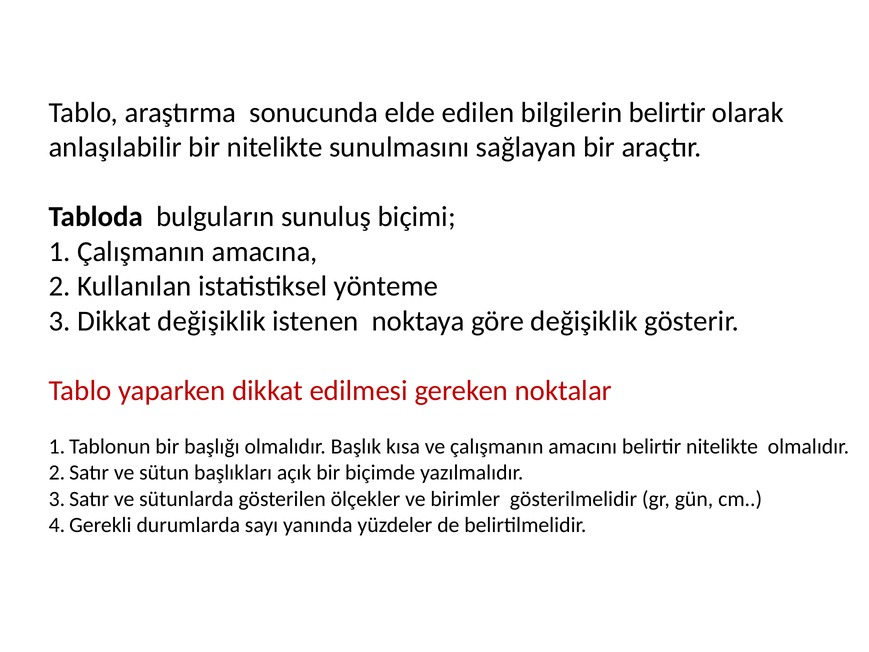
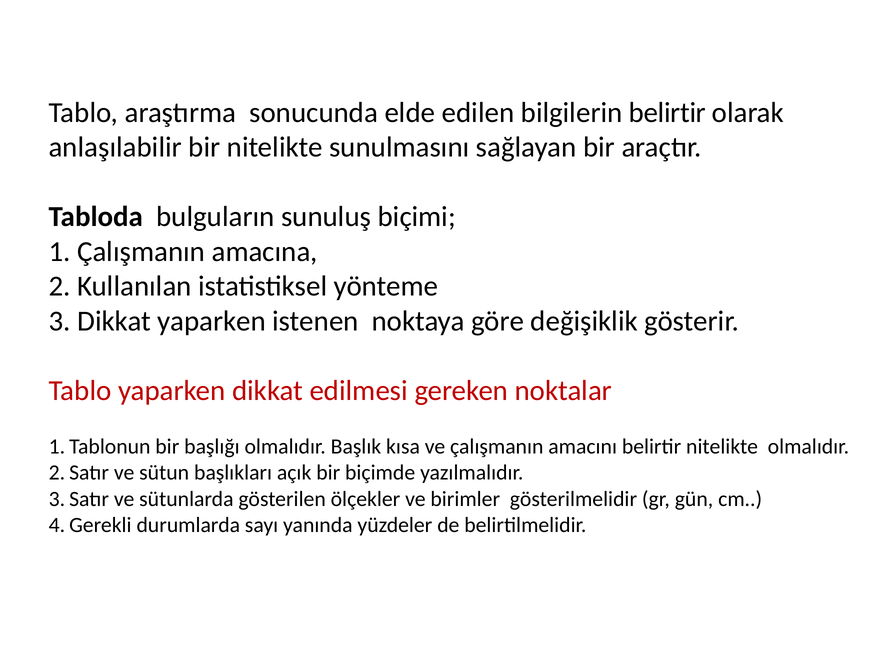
Dikkat değişiklik: değişiklik -> yaparken
